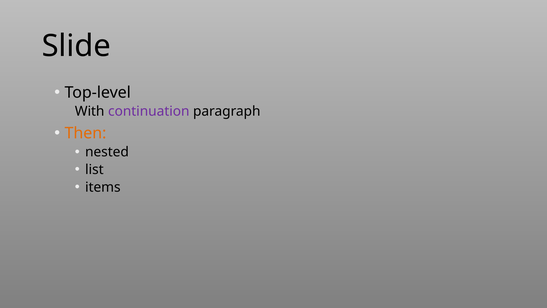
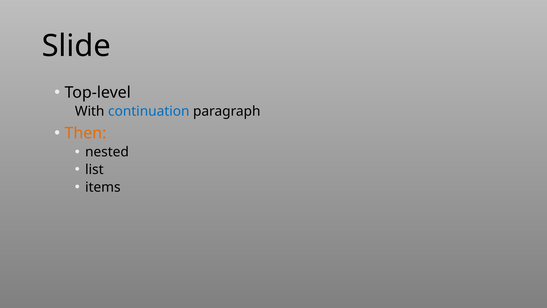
continuation colour: purple -> blue
